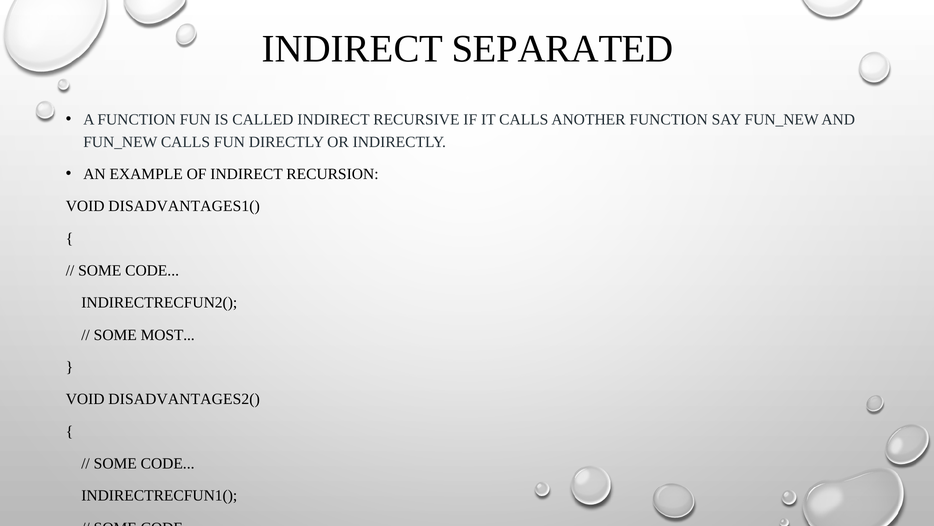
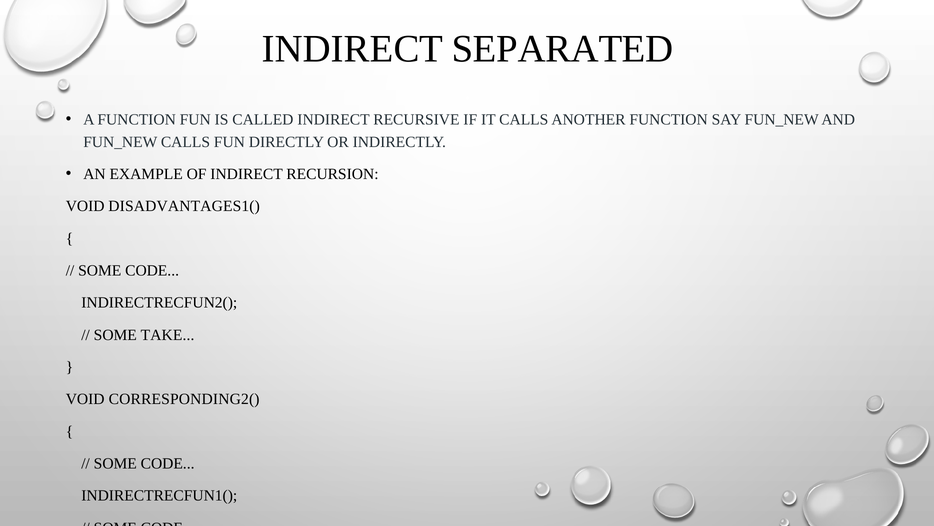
MOST: MOST -> TAKE
DISADVANTAGES2(: DISADVANTAGES2( -> CORRESPONDING2(
